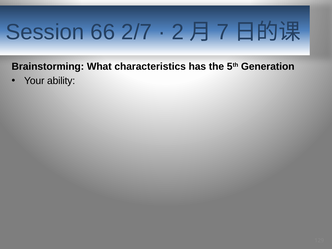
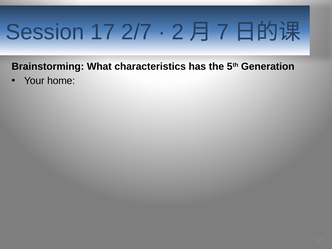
66: 66 -> 17
ability: ability -> home
